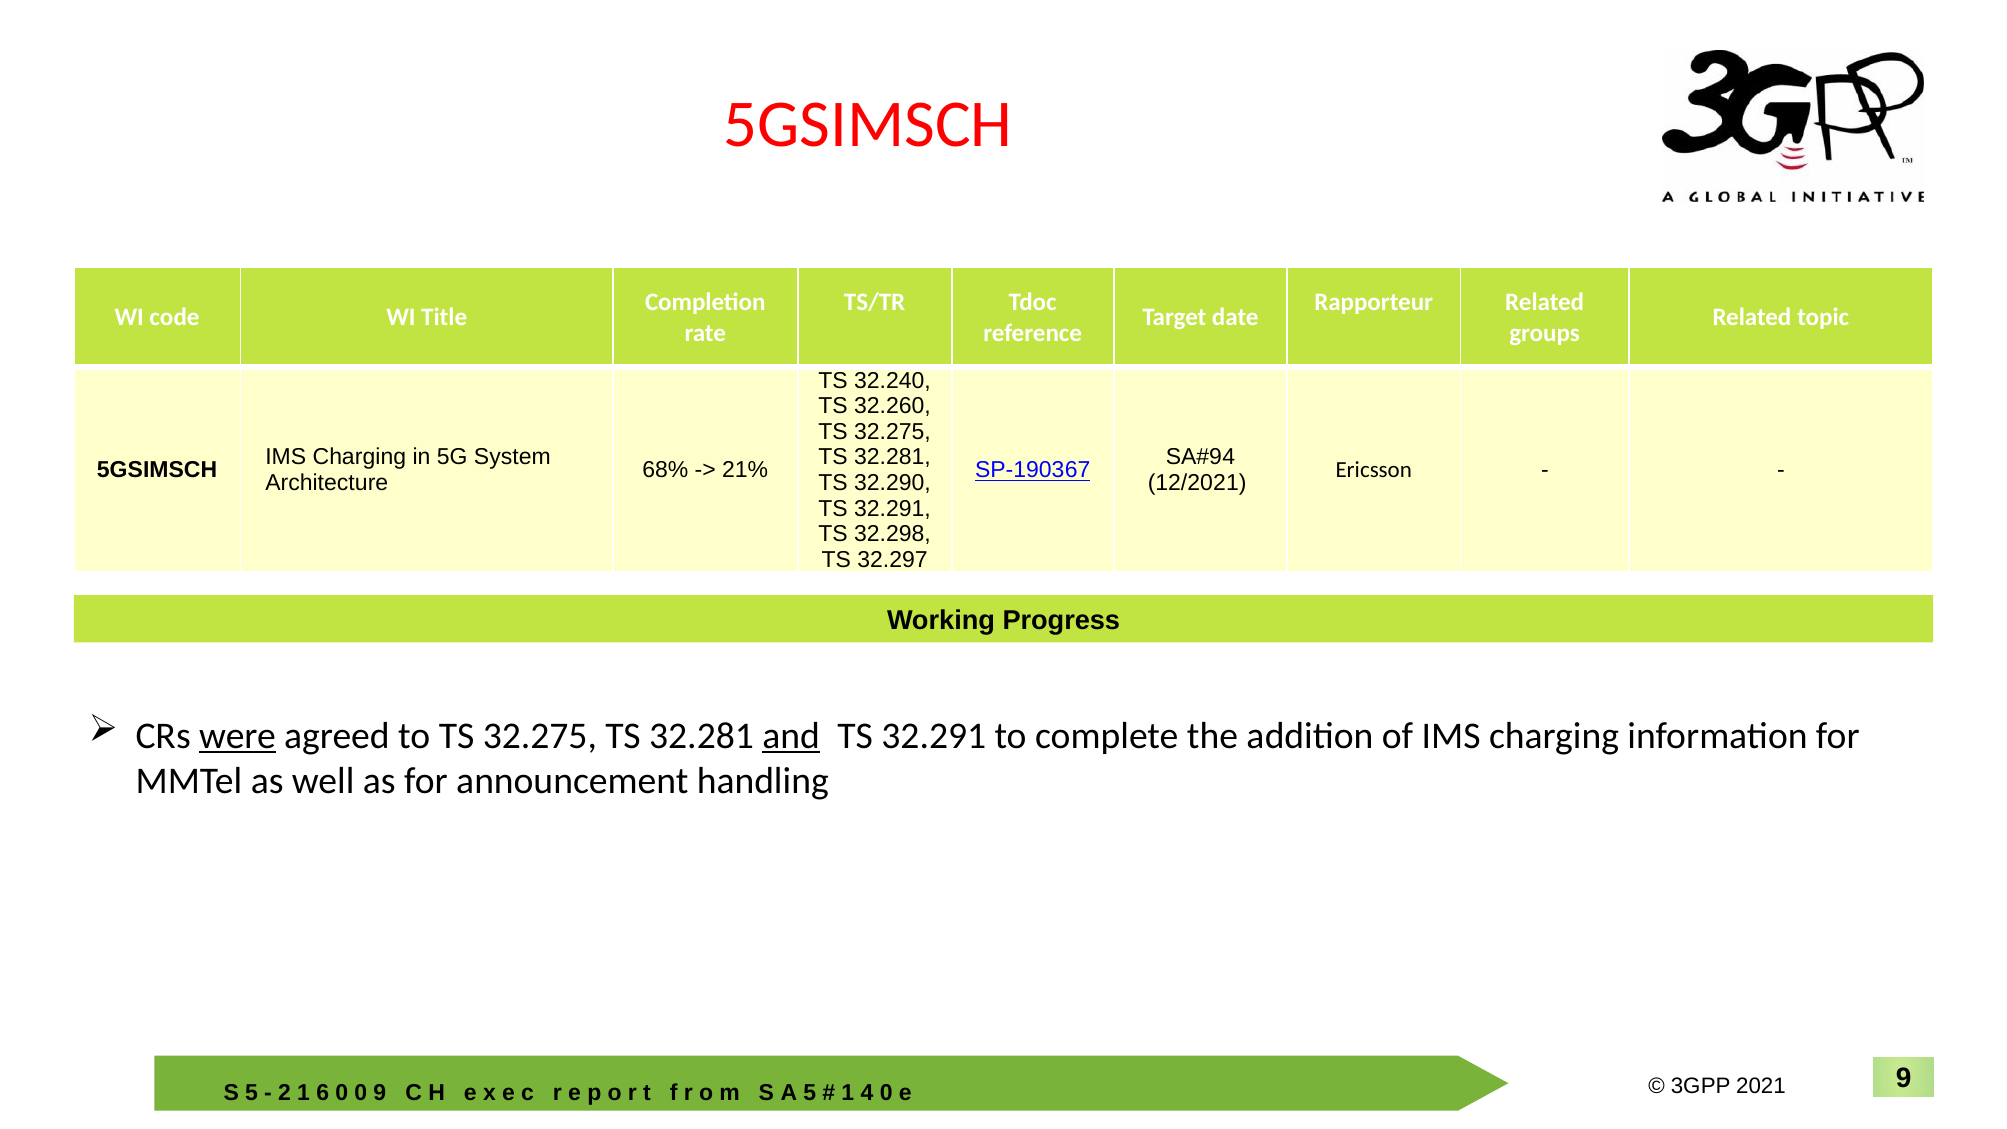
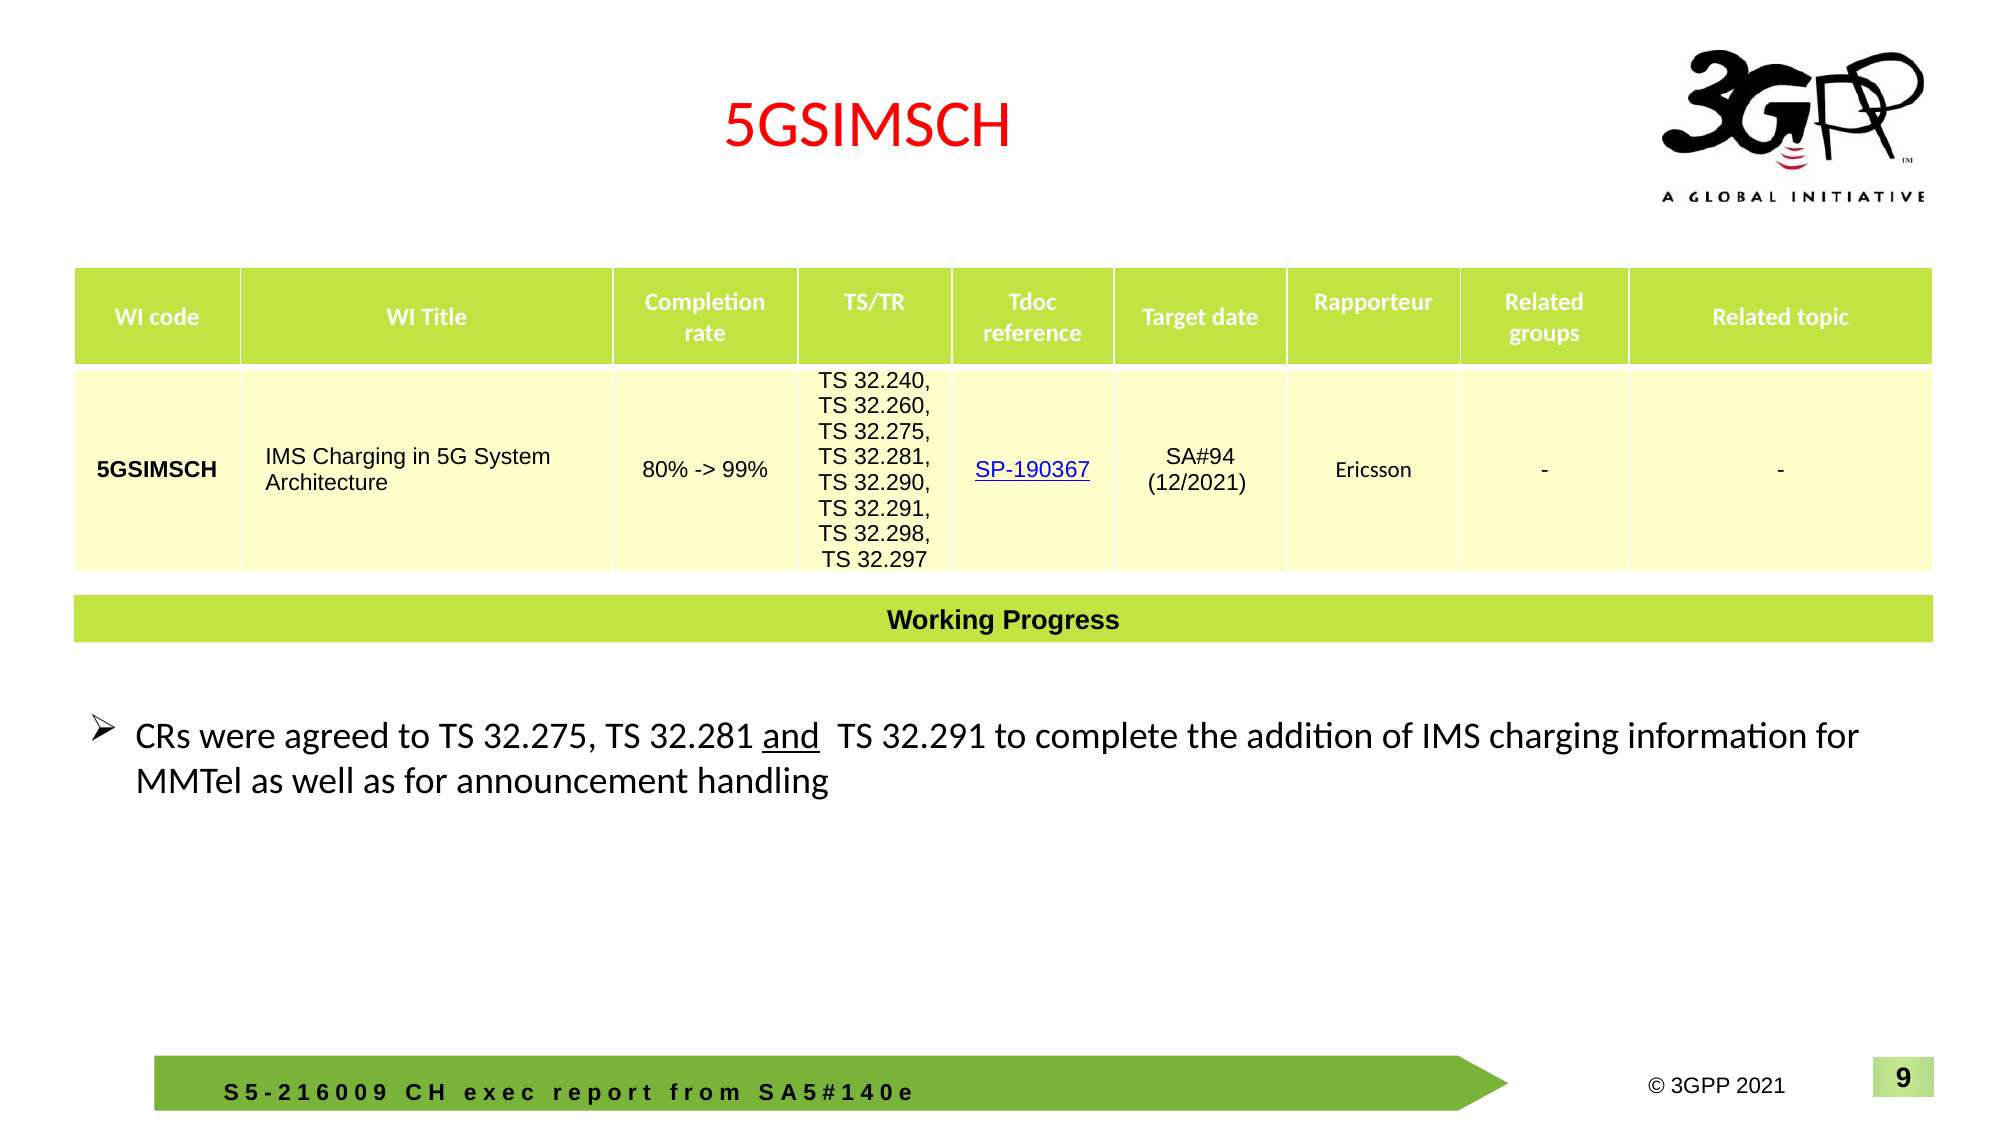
68%: 68% -> 80%
21%: 21% -> 99%
were underline: present -> none
